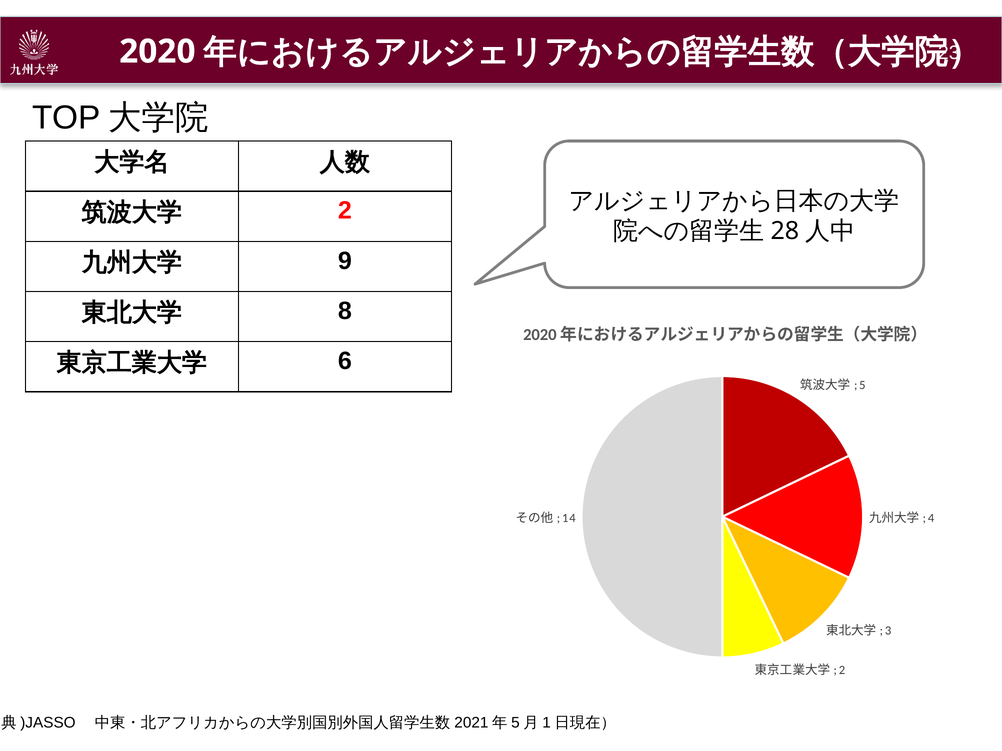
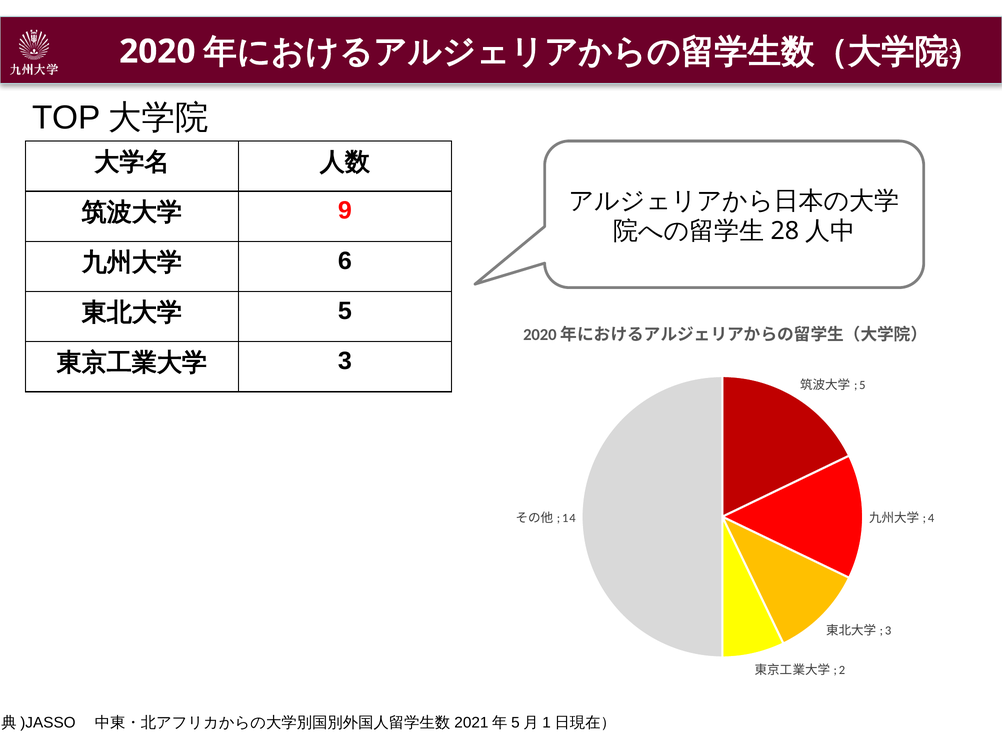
2 at (345, 211): 2 -> 9
9: 9 -> 6
8 at (345, 311): 8 -> 5
6 at (345, 361): 6 -> 3
